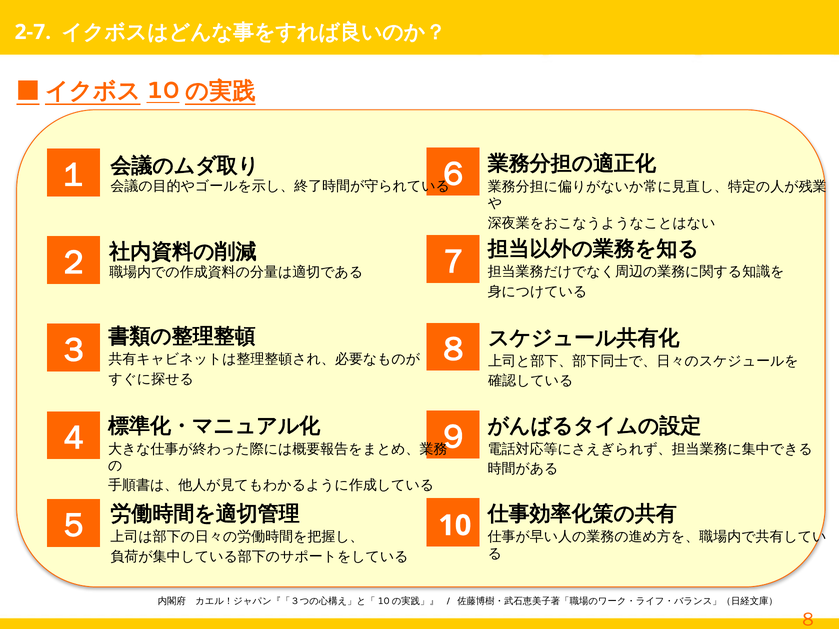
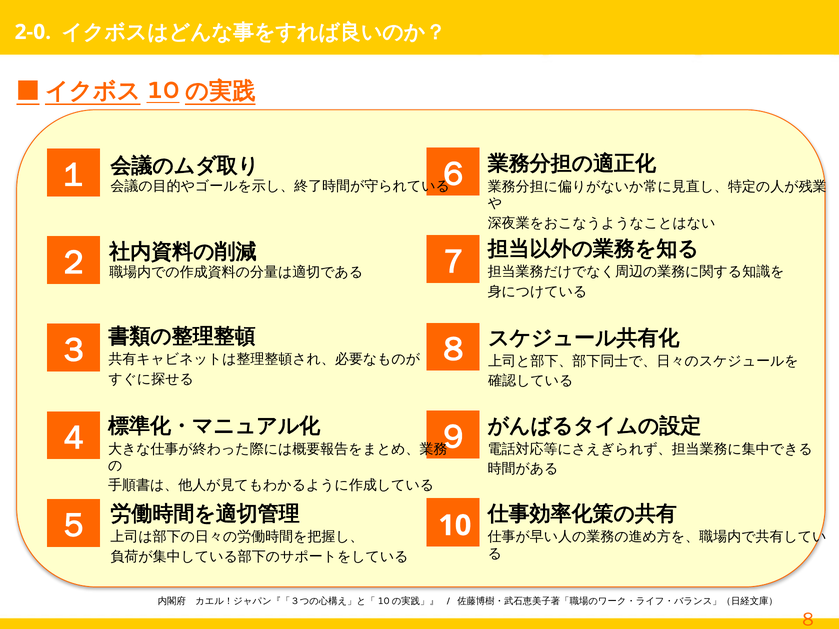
2-7: 2-7 -> 2-0
